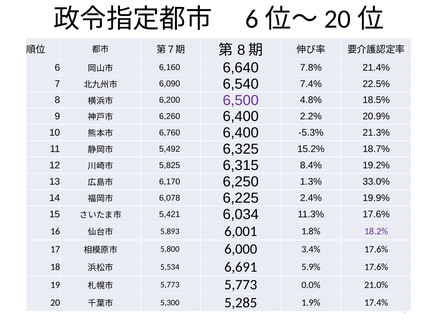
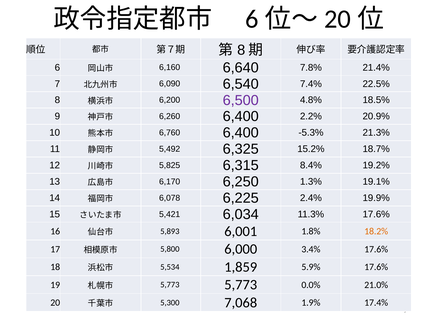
33.0%: 33.0% -> 19.1%
18.2% colour: purple -> orange
6,691: 6,691 -> 1,859
5,285: 5,285 -> 7,068
